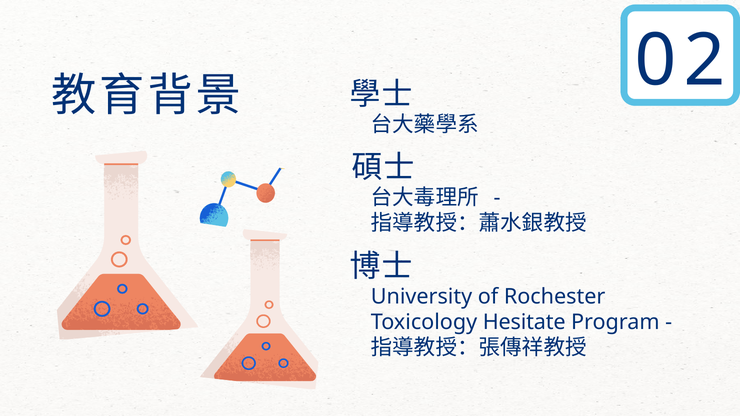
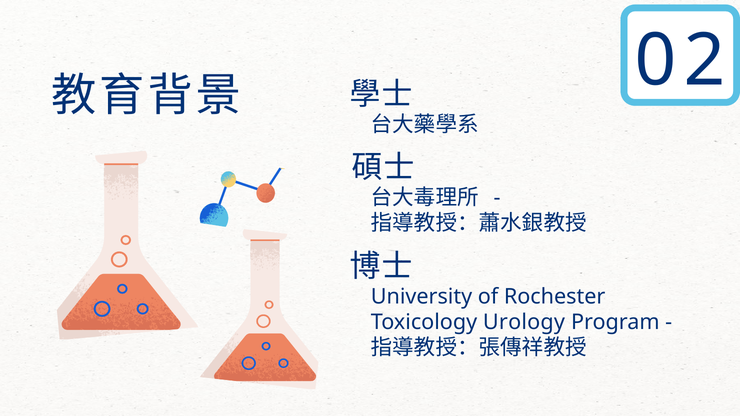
Hesitate: Hesitate -> Urology
